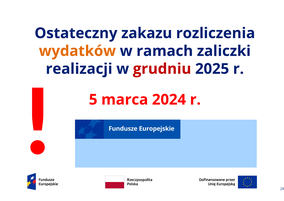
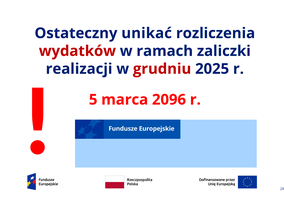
zakazu: zakazu -> unikać
wydatków colour: orange -> red
2024: 2024 -> 2096
